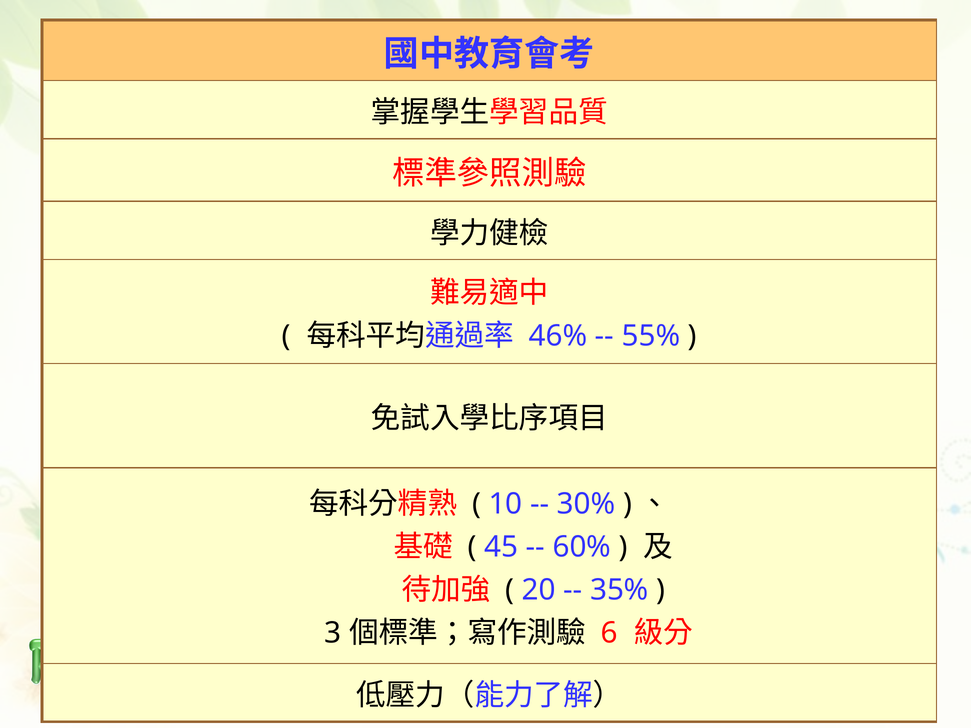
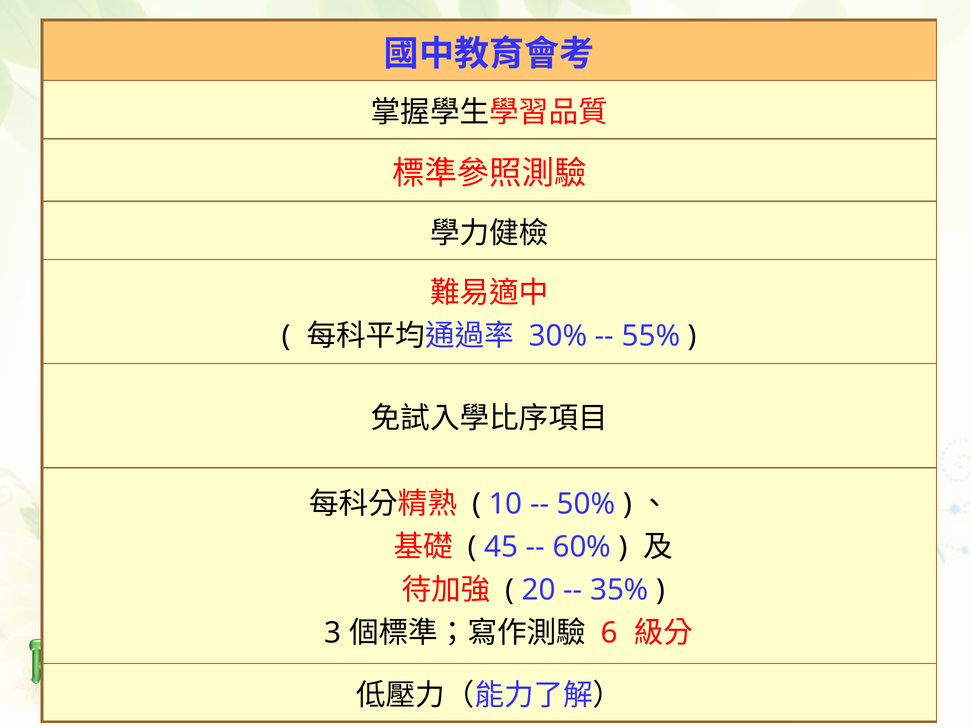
46%: 46% -> 30%
30%: 30% -> 50%
